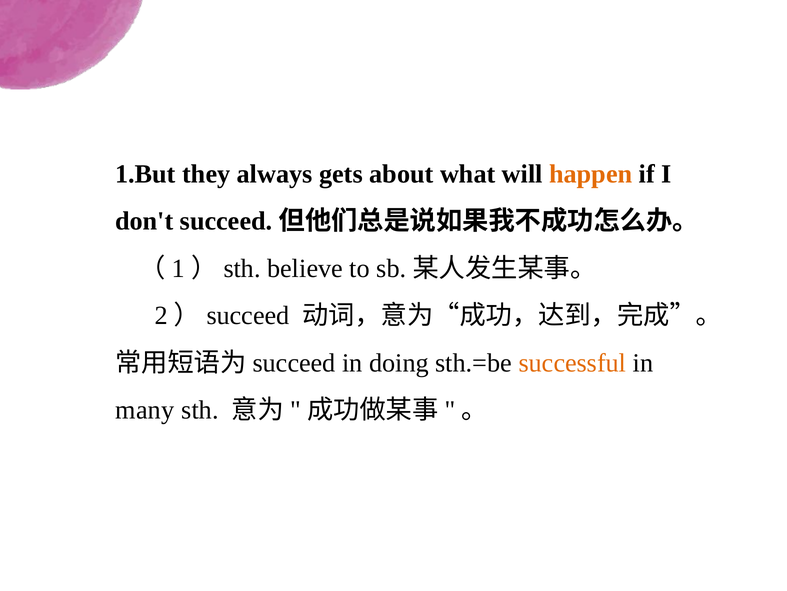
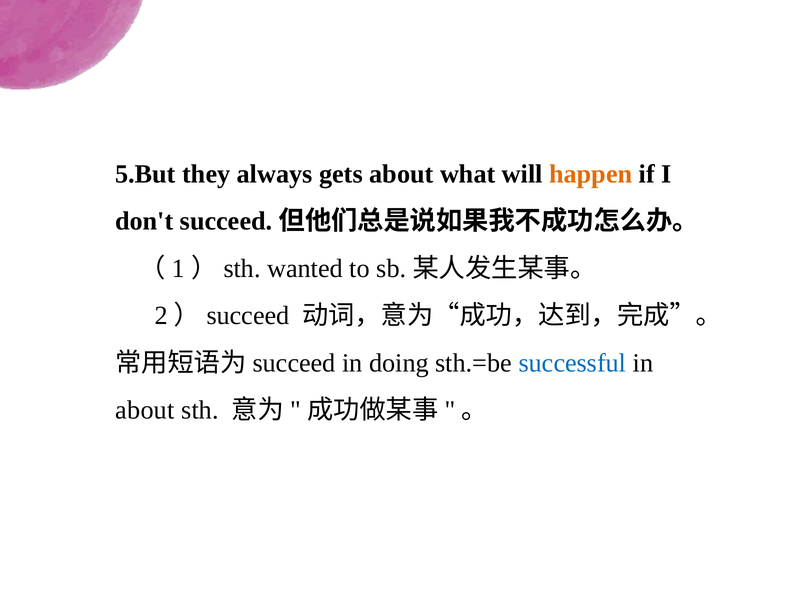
1.But: 1.But -> 5.But
believe: believe -> wanted
successful colour: orange -> blue
many at (145, 410): many -> about
